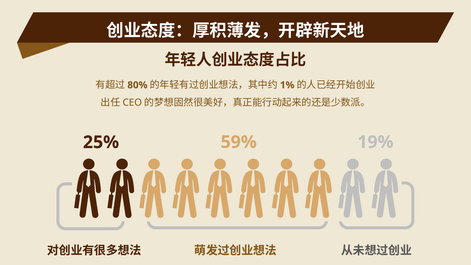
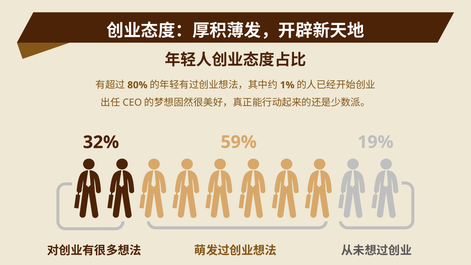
25%: 25% -> 32%
